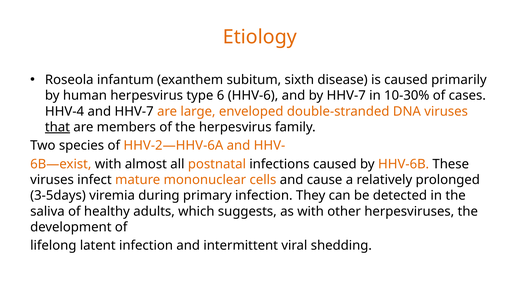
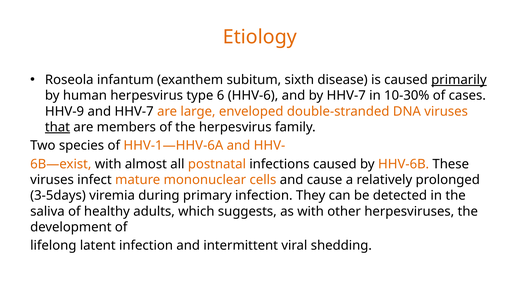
primarily underline: none -> present
HHV-4: HHV-4 -> HHV-9
HHV-2―HHV-6A: HHV-2―HHV-6A -> HHV-1―HHV-6A
